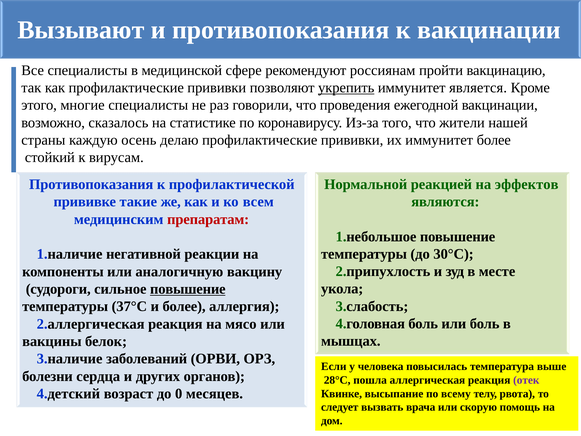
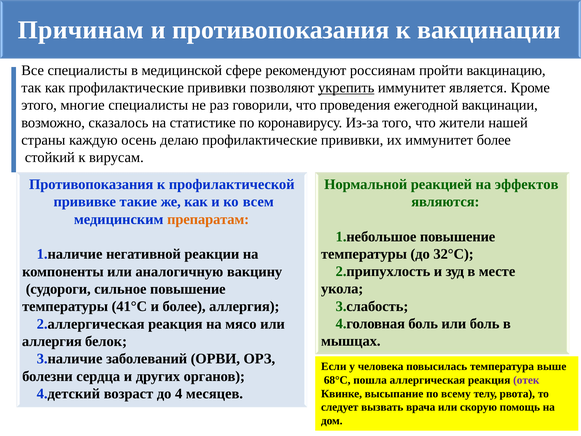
Вызывают: Вызывают -> Причинам
препаратам colour: red -> orange
30°C: 30°C -> 32°C
повышение at (188, 289) underline: present -> none
37°C: 37°C -> 41°C
вакцины at (52, 341): вакцины -> аллергия
28°C: 28°C -> 68°C
0: 0 -> 4
